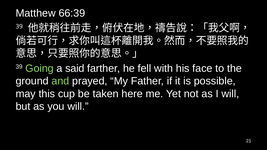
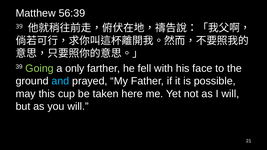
66:39: 66:39 -> 56:39
said: said -> only
and colour: light green -> light blue
